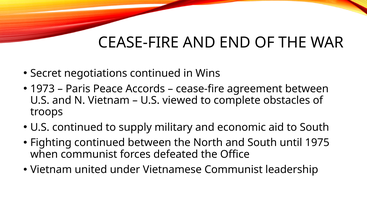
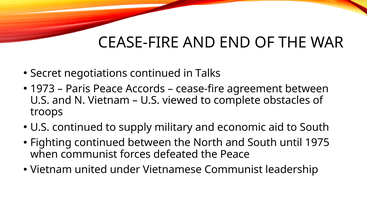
Wins: Wins -> Talks
the Office: Office -> Peace
